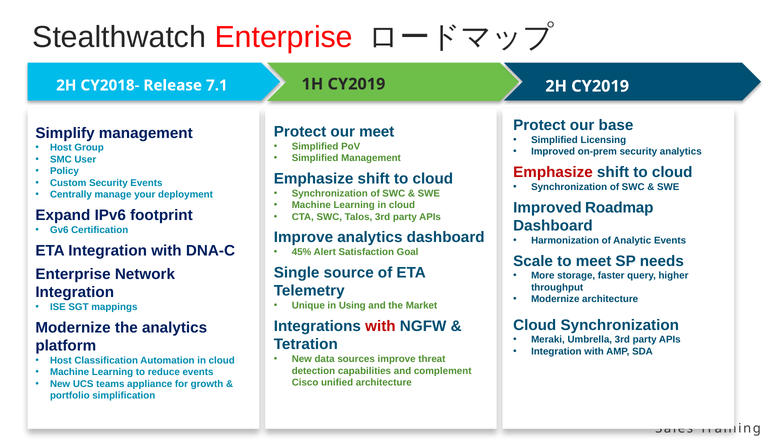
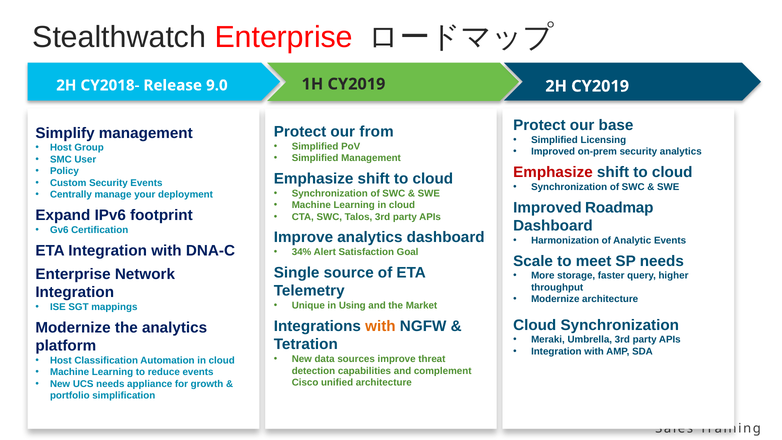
7.1: 7.1 -> 9.0
our meet: meet -> from
45%: 45% -> 34%
with at (380, 326) colour: red -> orange
UCS teams: teams -> needs
